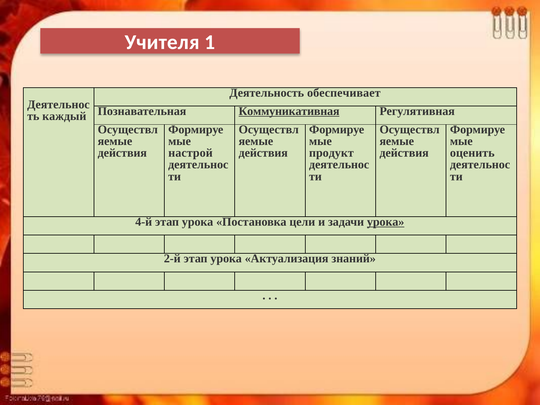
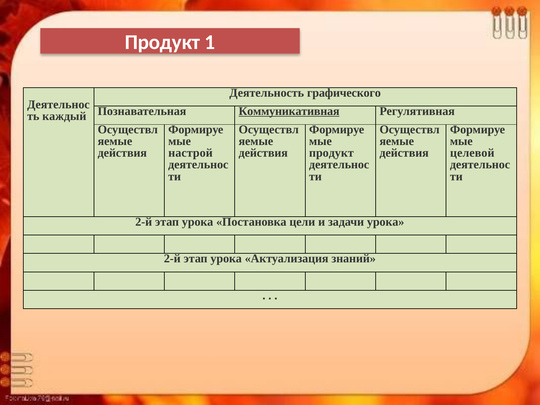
Учителя at (162, 42): Учителя -> Продукт
обеспечивает: обеспечивает -> графического
оценить: оценить -> целевой
4-й at (144, 222): 4-й -> 2-й
урока at (386, 222) underline: present -> none
